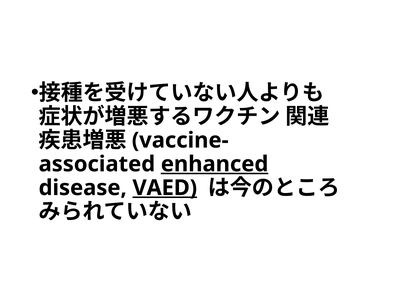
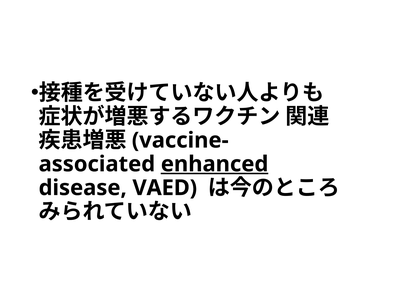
VAED underline: present -> none
